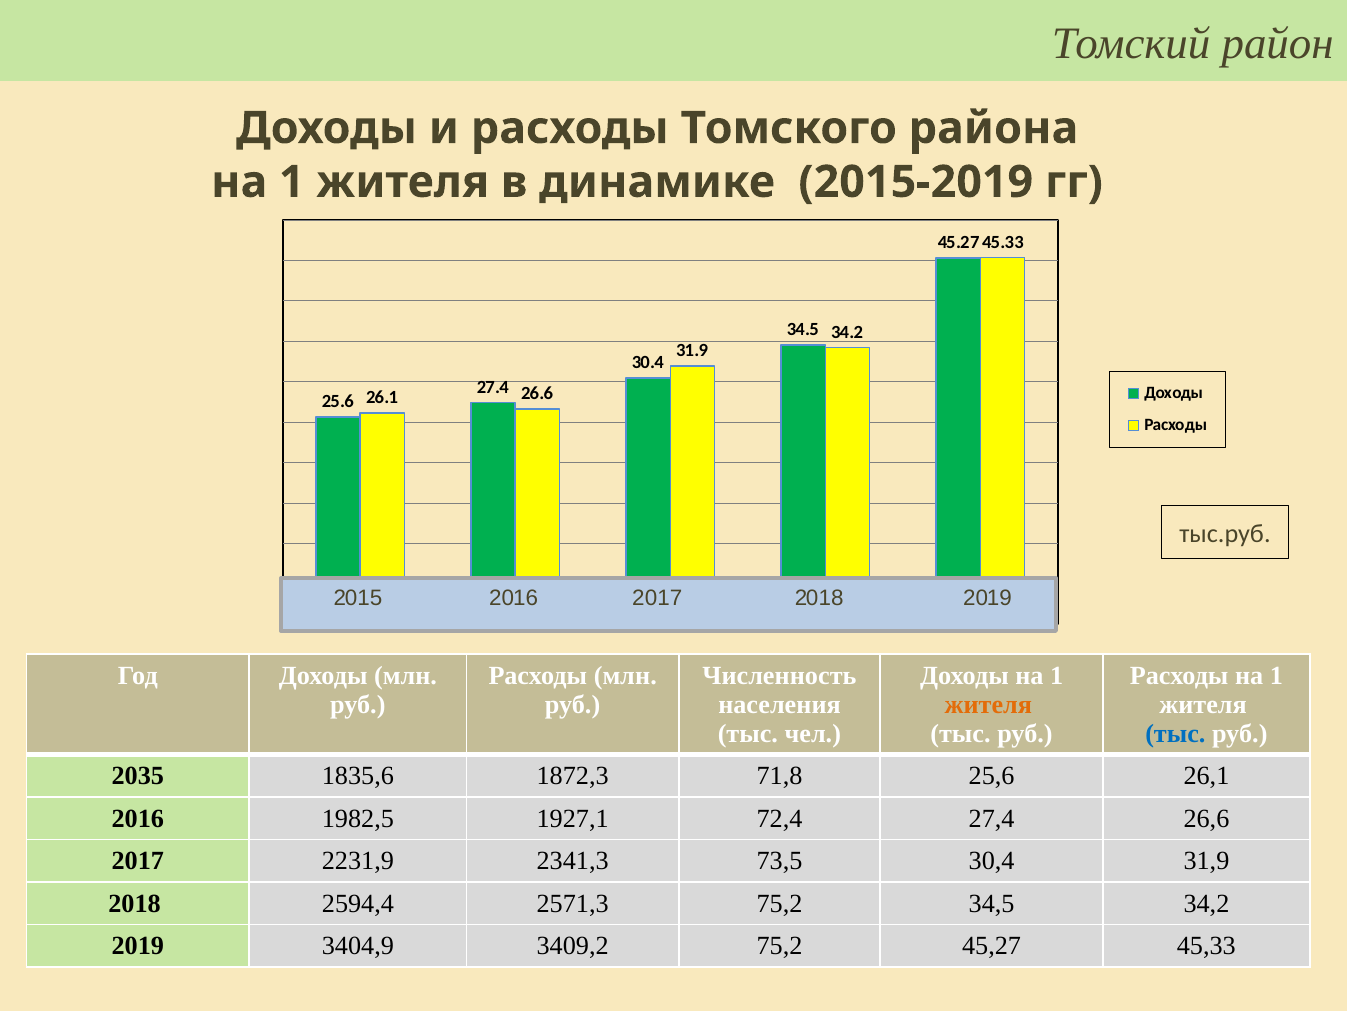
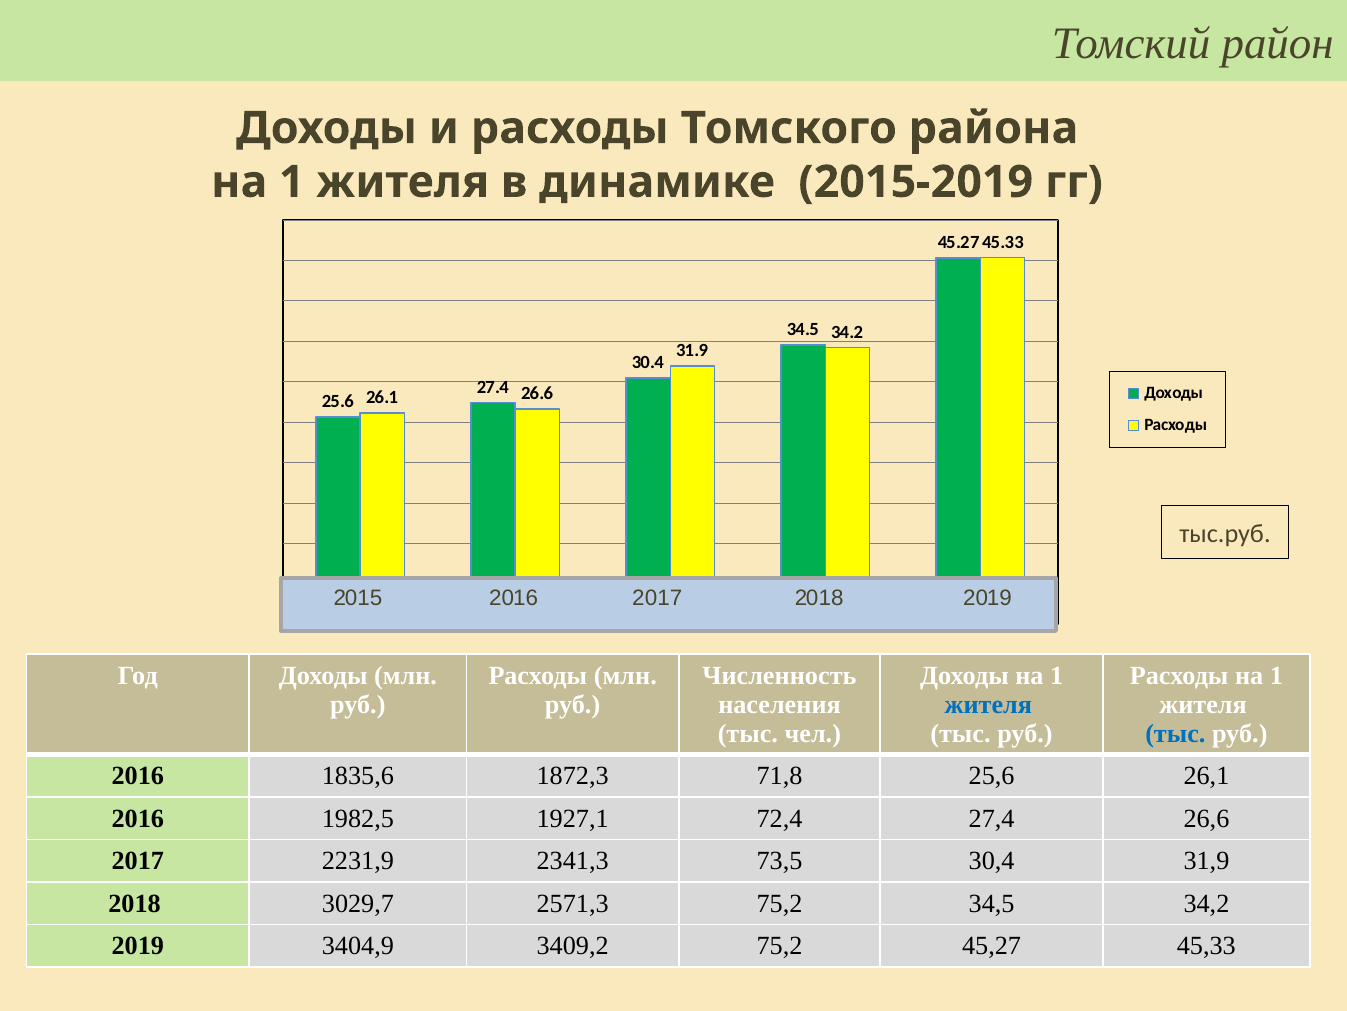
жителя at (988, 704) colour: orange -> blue
2035 at (138, 775): 2035 -> 2016
2594,4: 2594,4 -> 3029,7
